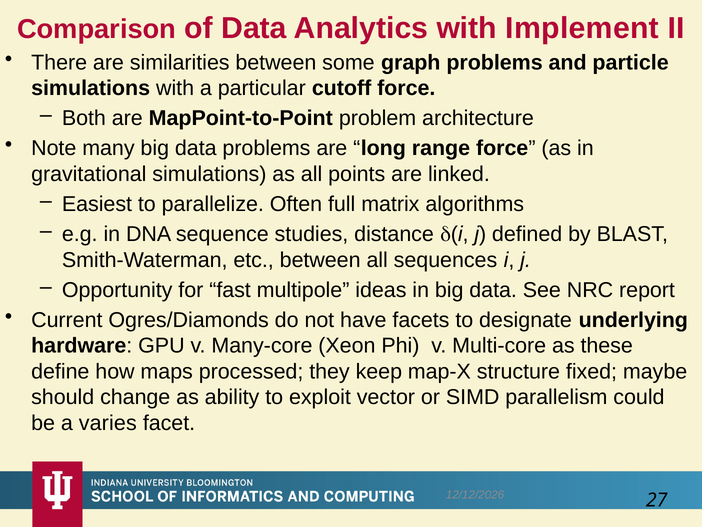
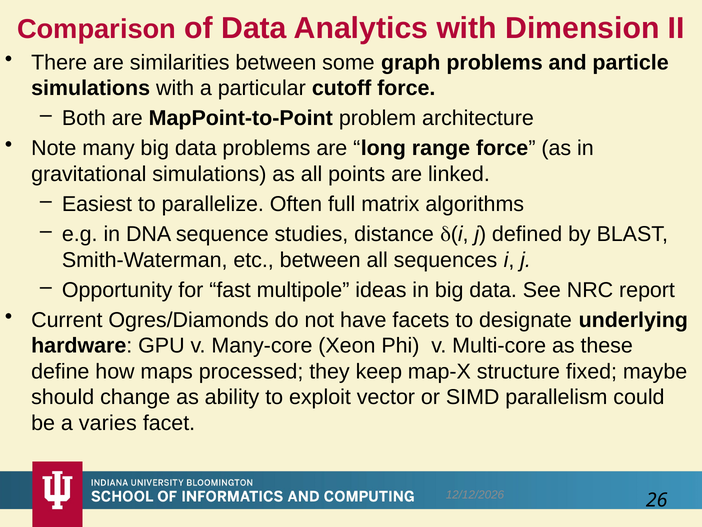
Implement: Implement -> Dimension
27: 27 -> 26
